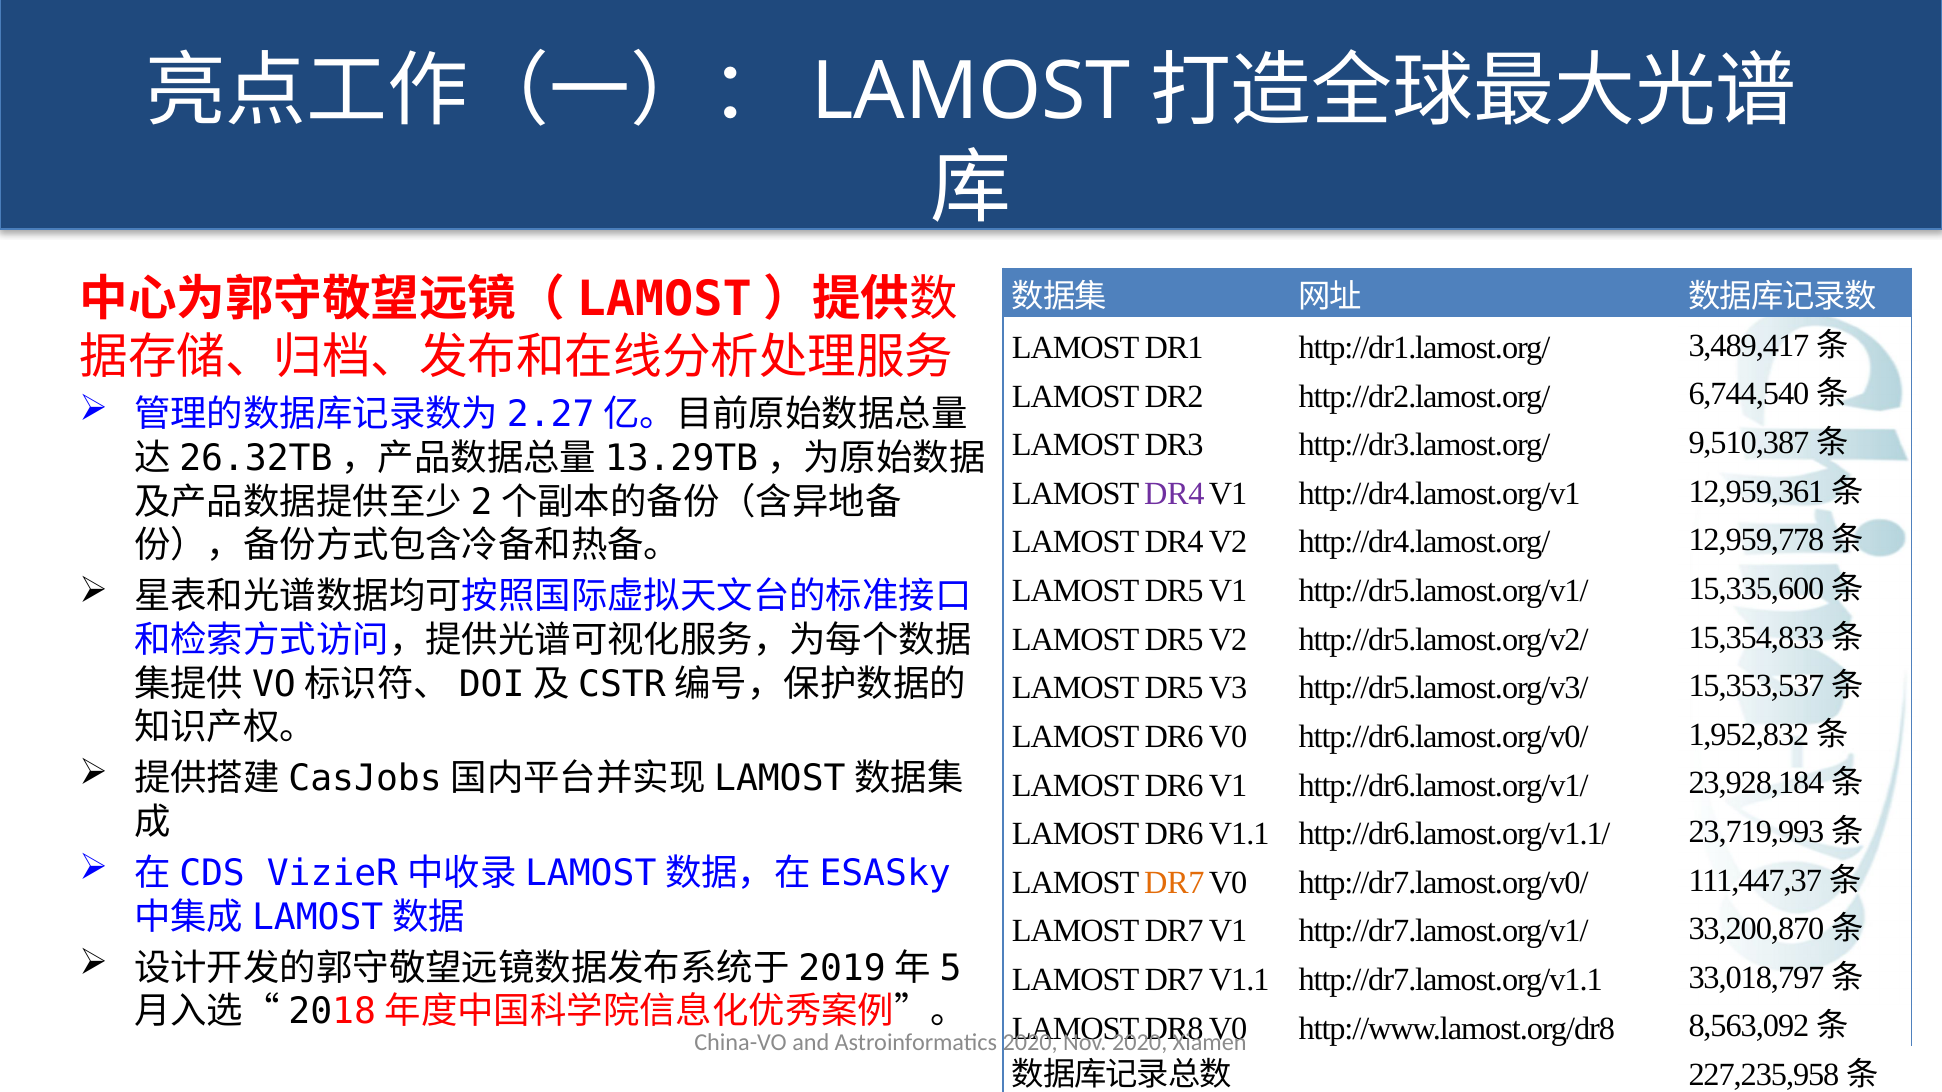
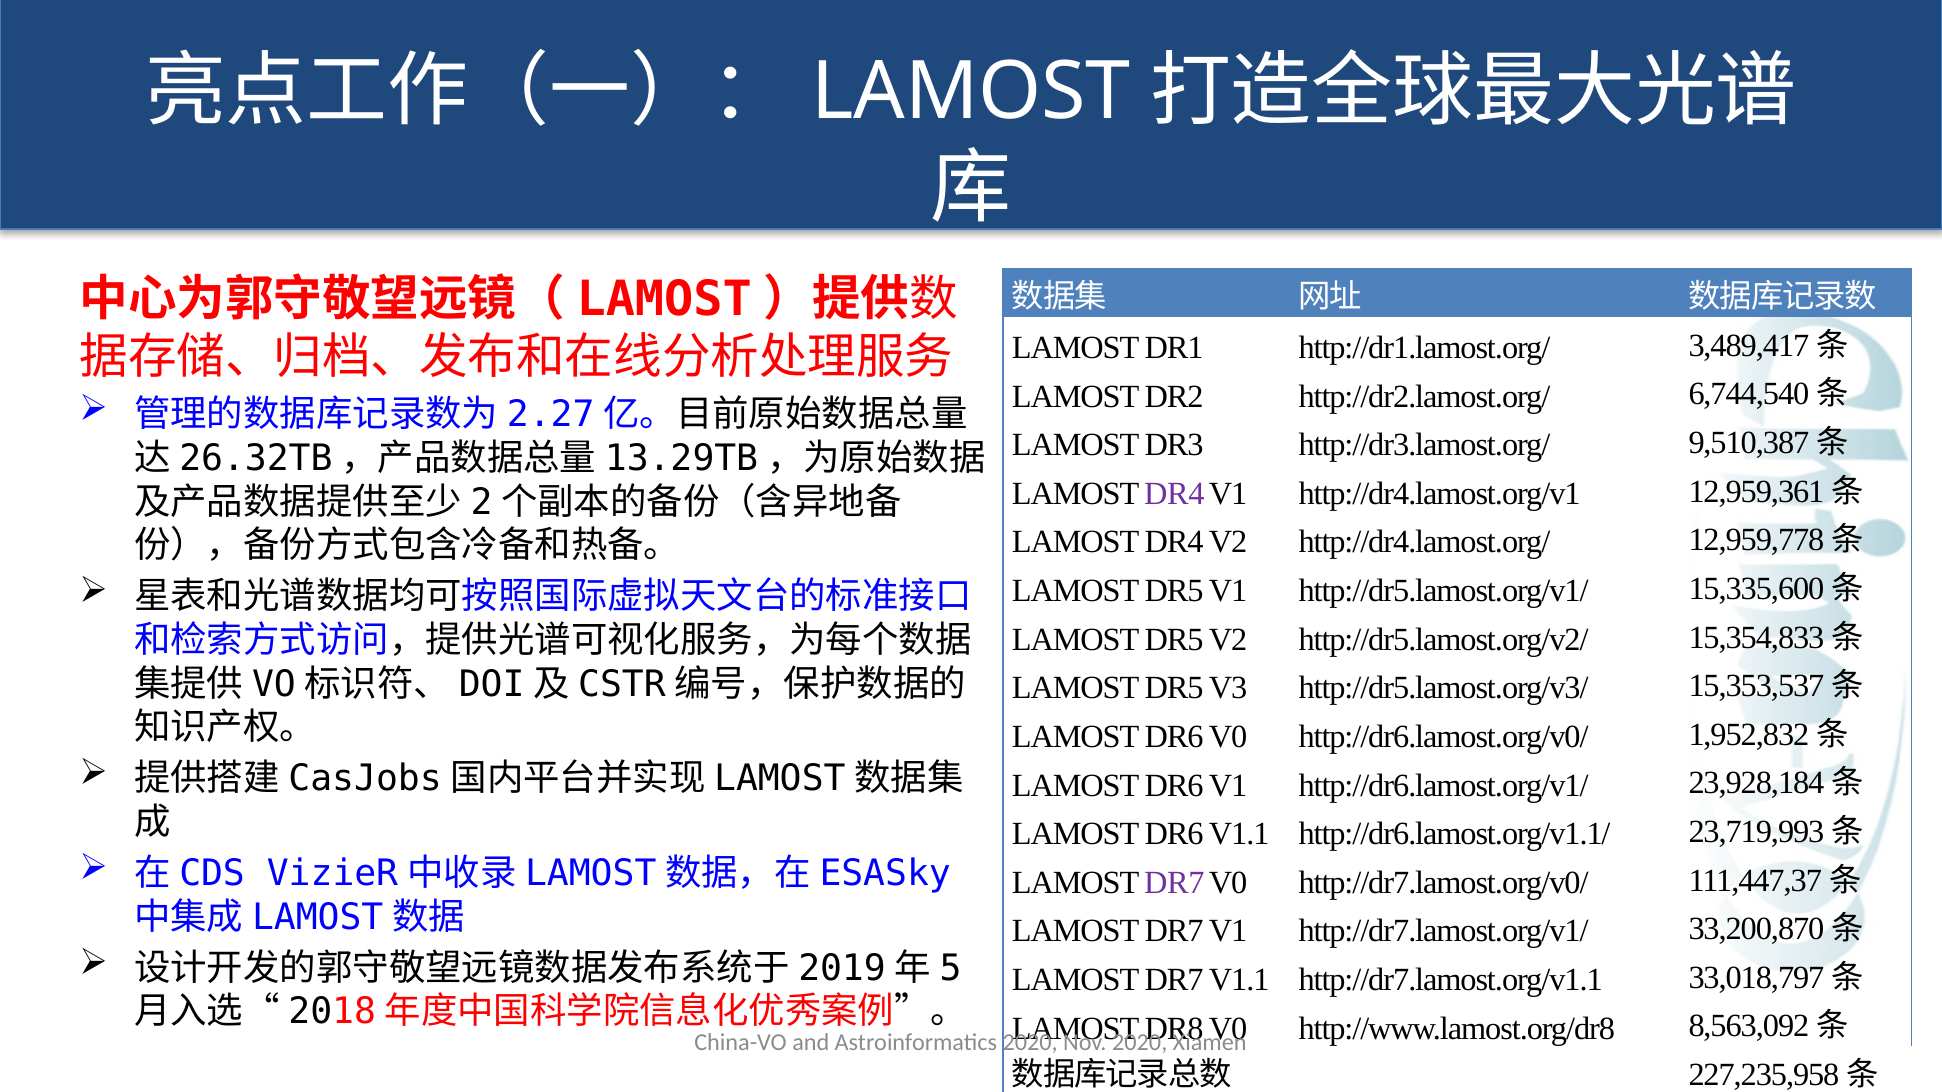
DR7 at (1174, 883) colour: orange -> purple
